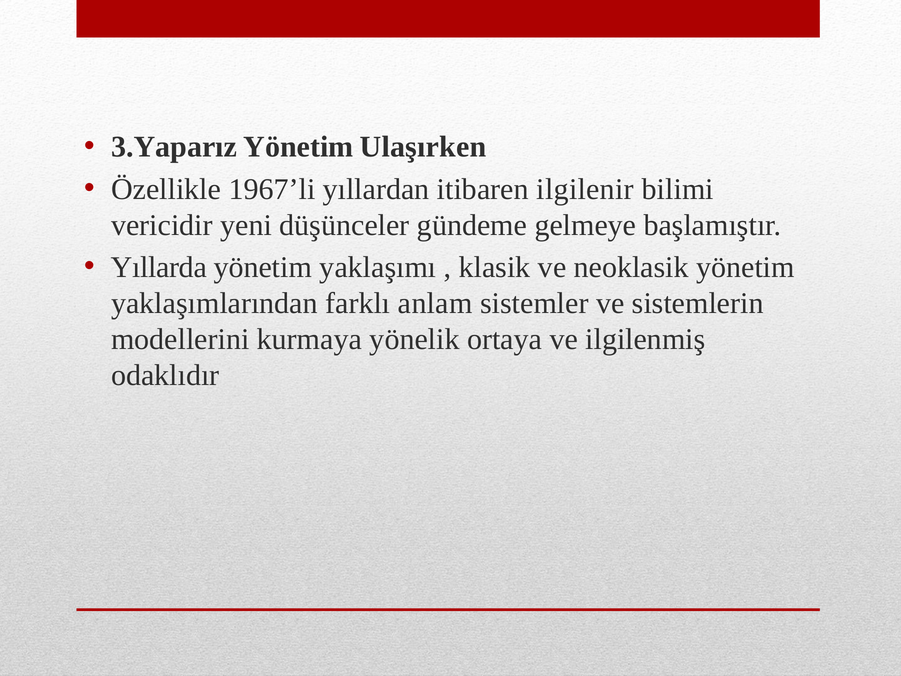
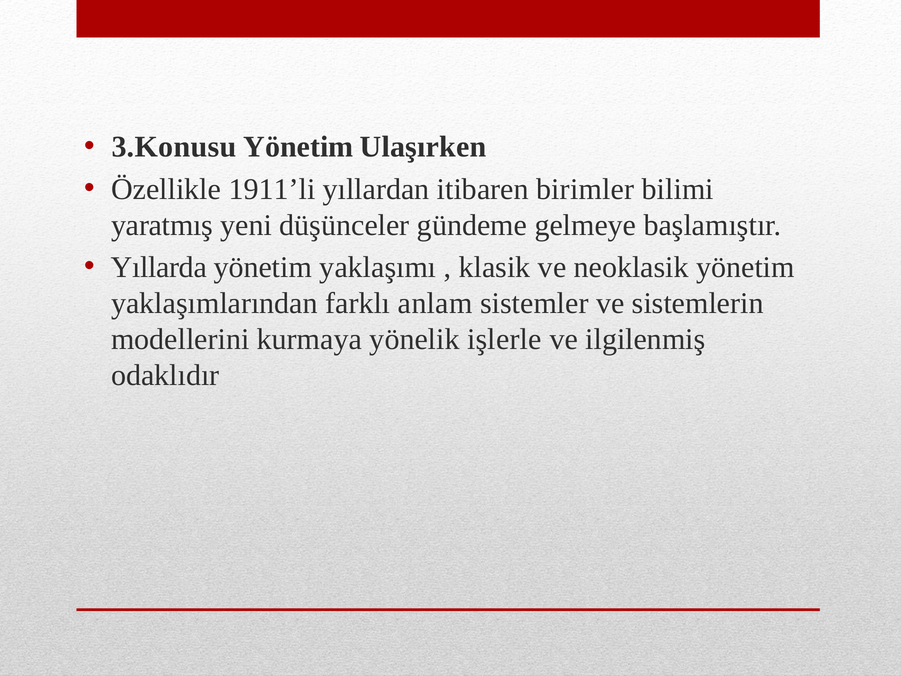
3.Yaparız: 3.Yaparız -> 3.Konusu
1967’li: 1967’li -> 1911’li
ilgilenir: ilgilenir -> birimler
vericidir: vericidir -> yaratmış
ortaya: ortaya -> işlerle
